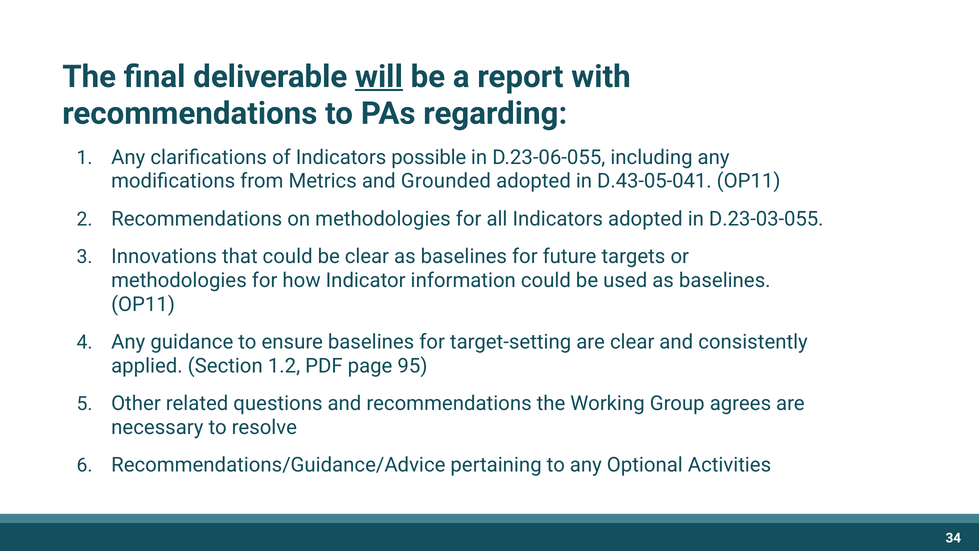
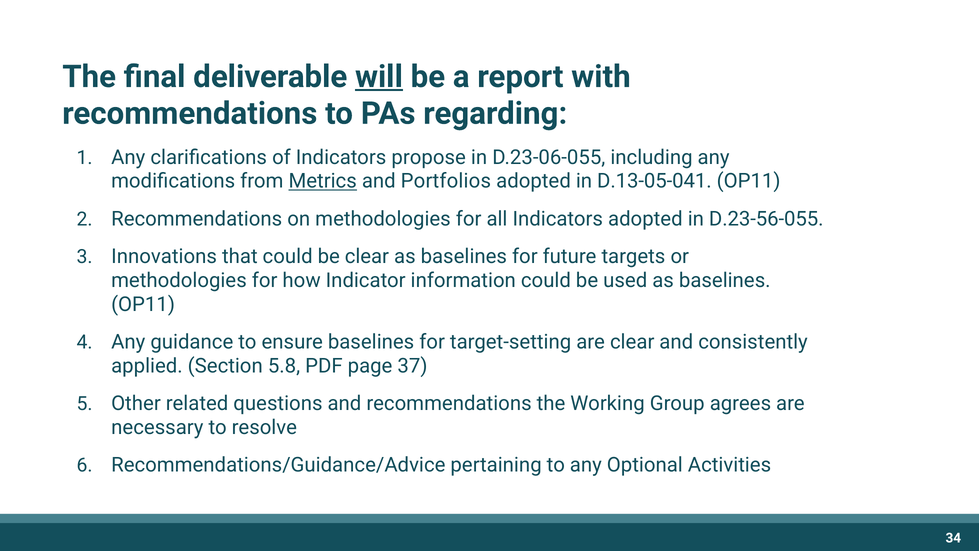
possible: possible -> propose
Metrics underline: none -> present
Grounded: Grounded -> Portfolios
D.43-05-041: D.43-05-041 -> D.13-05-041
D.23-03-055: D.23-03-055 -> D.23-56-055
1.2: 1.2 -> 5.8
95: 95 -> 37
